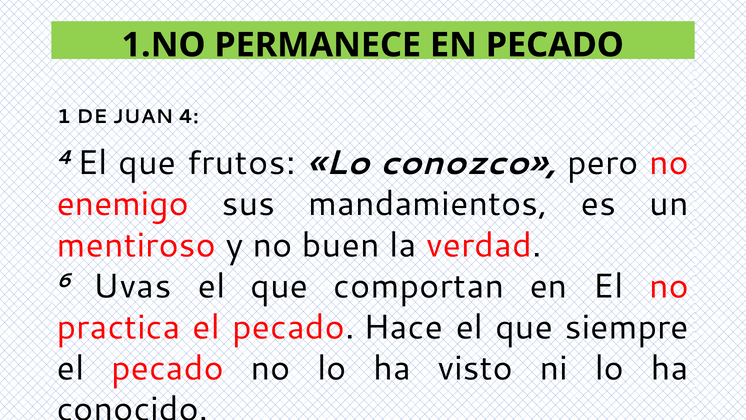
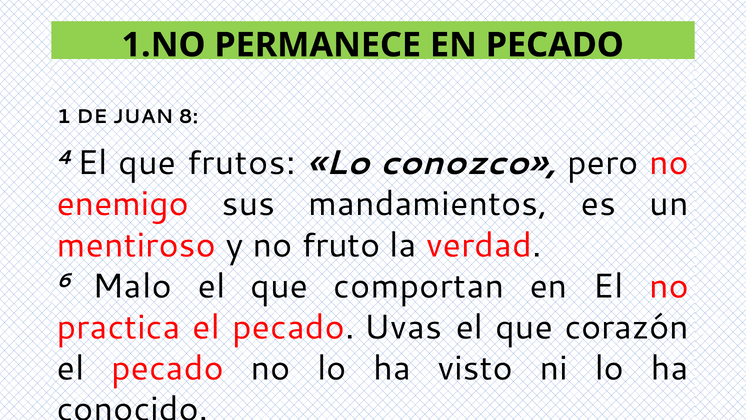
JUAN 4: 4 -> 8
buen: buen -> fruto
Uvas: Uvas -> Malo
Hace: Hace -> Uvas
siempre: siempre -> corazón
